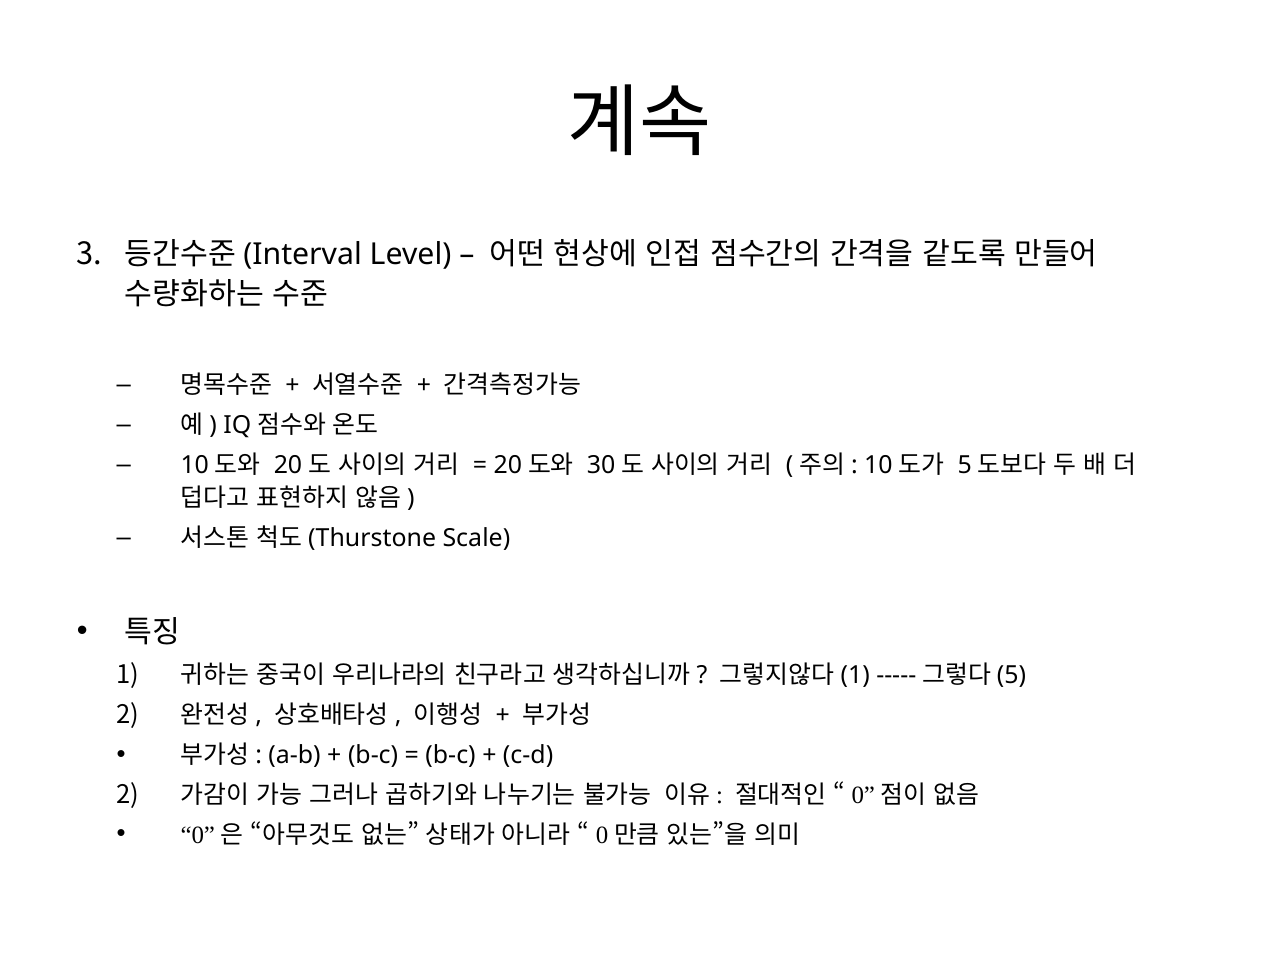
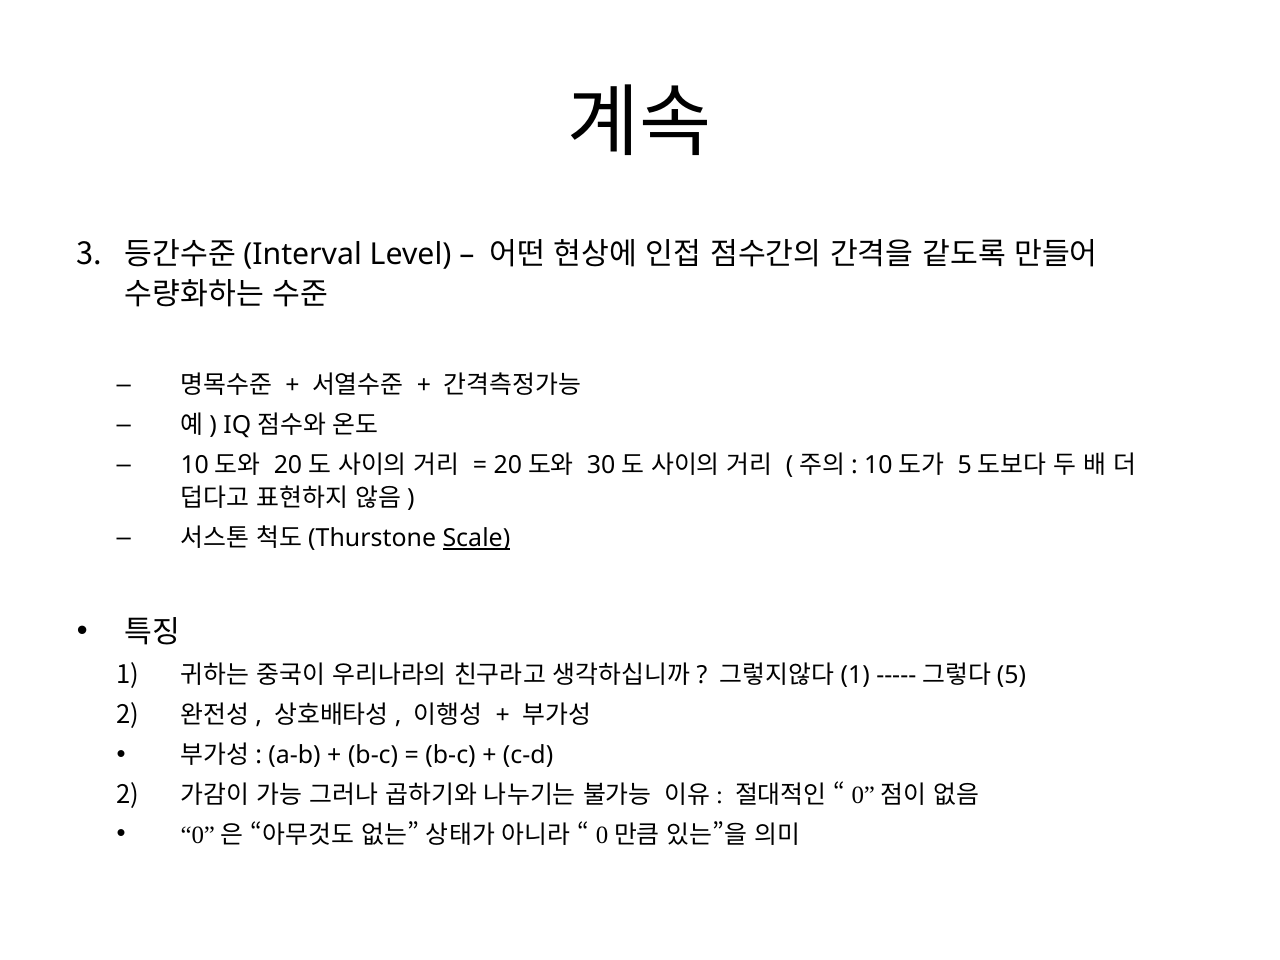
Scale underline: none -> present
